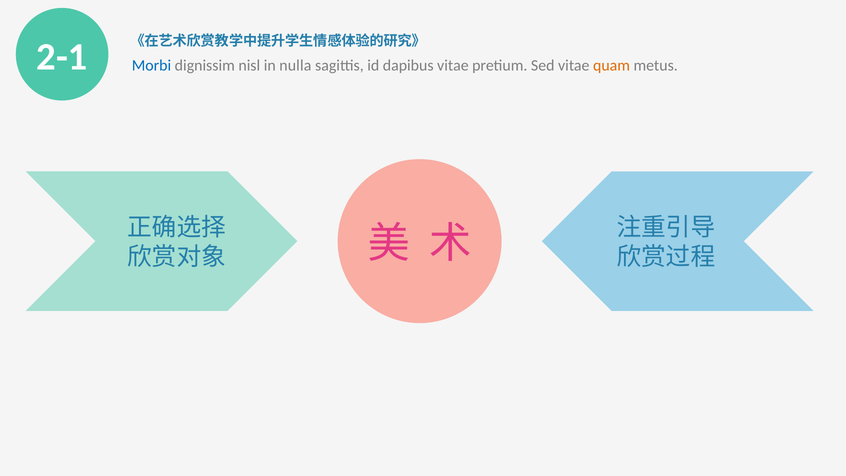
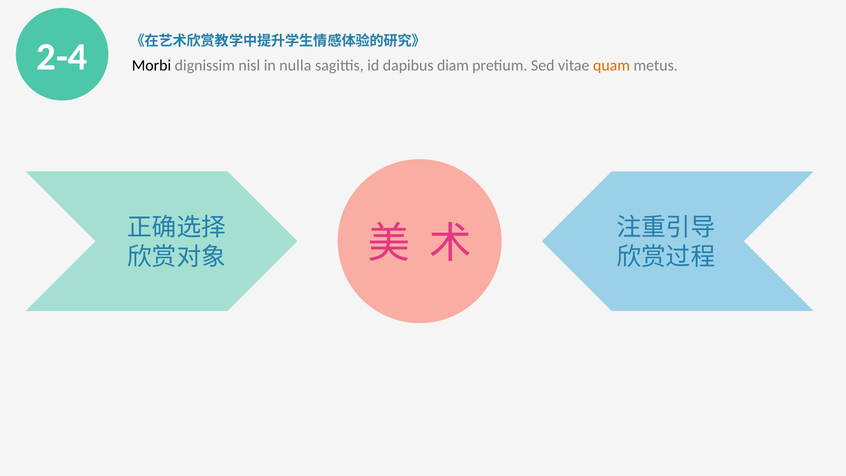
2-1: 2-1 -> 2-4
Morbi colour: blue -> black
dapibus vitae: vitae -> diam
